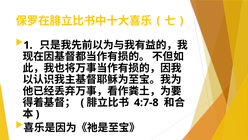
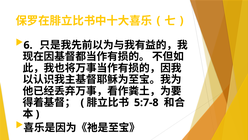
1: 1 -> 6
4:7-8: 4:7-8 -> 5:7-8
